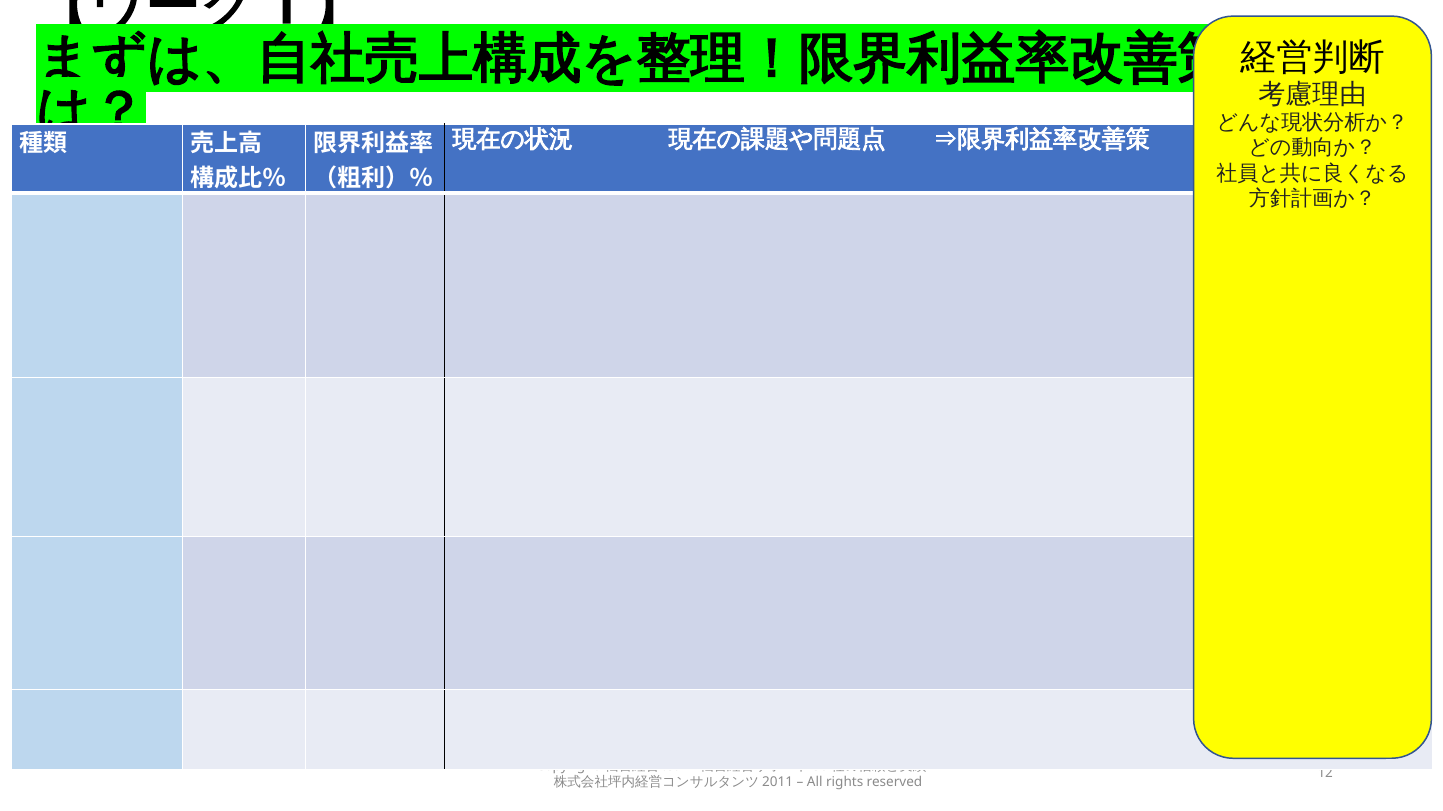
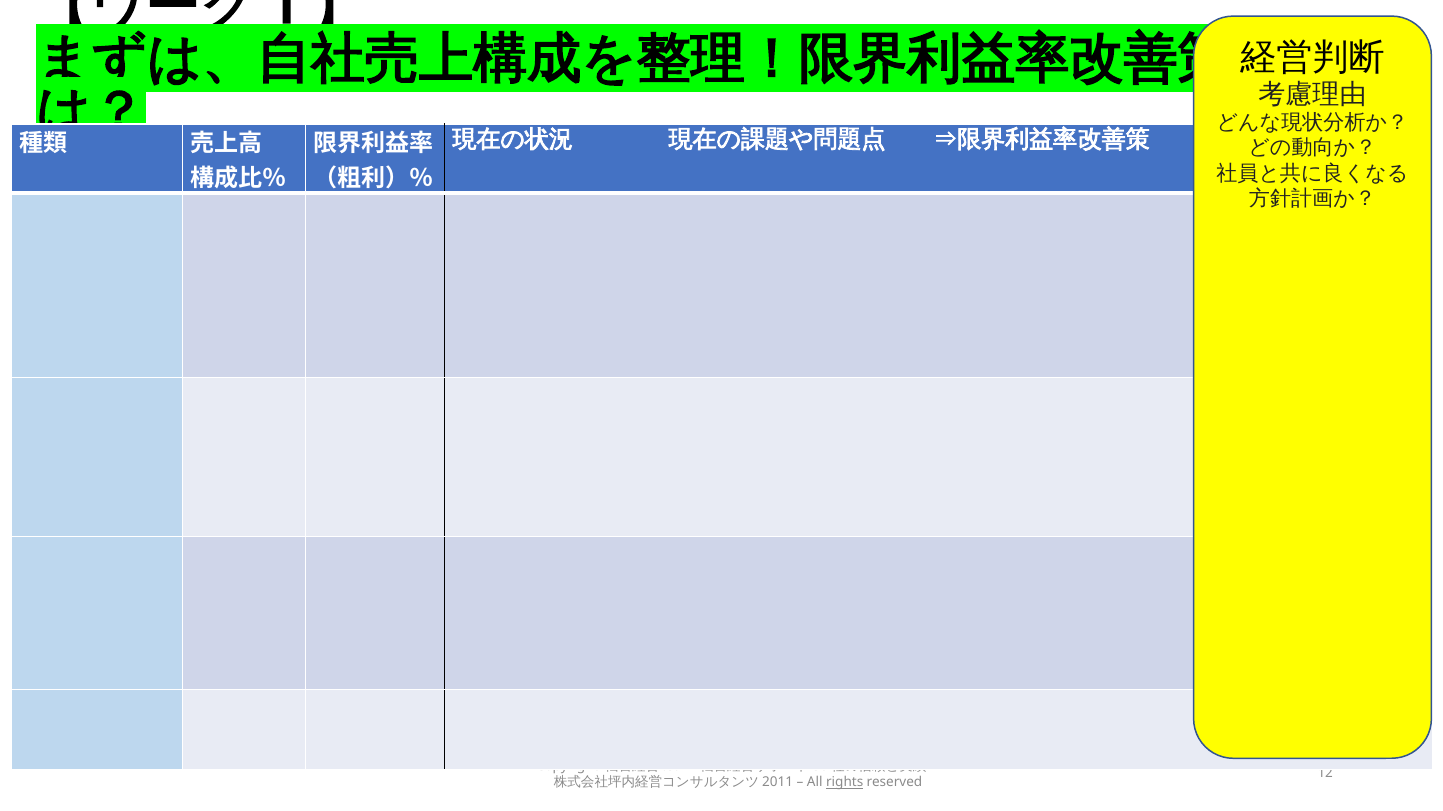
rights underline: none -> present
